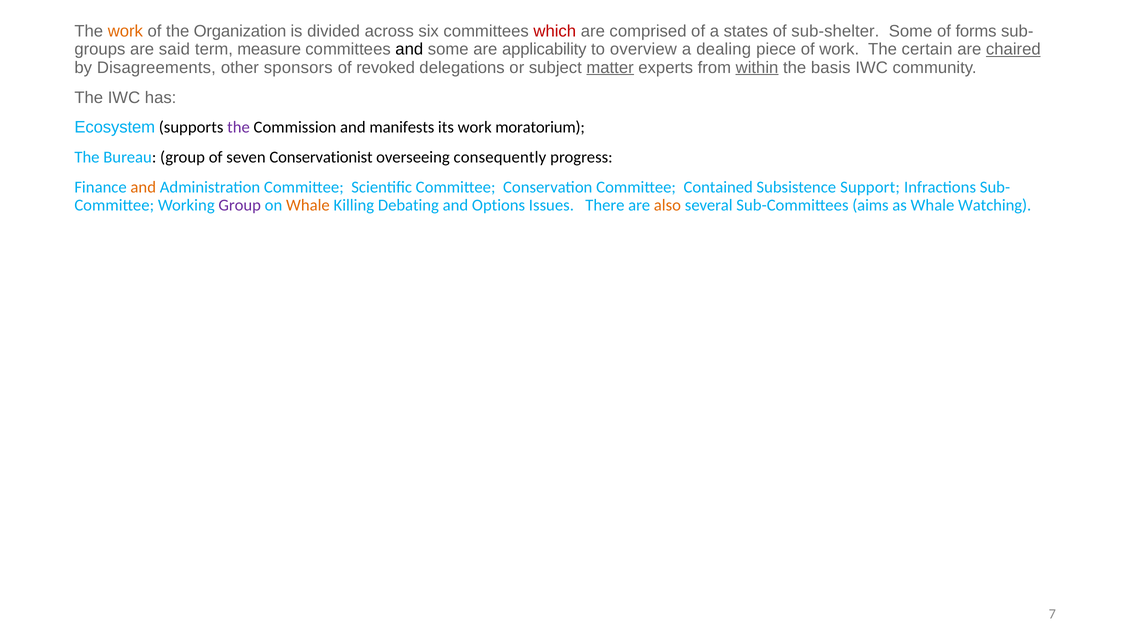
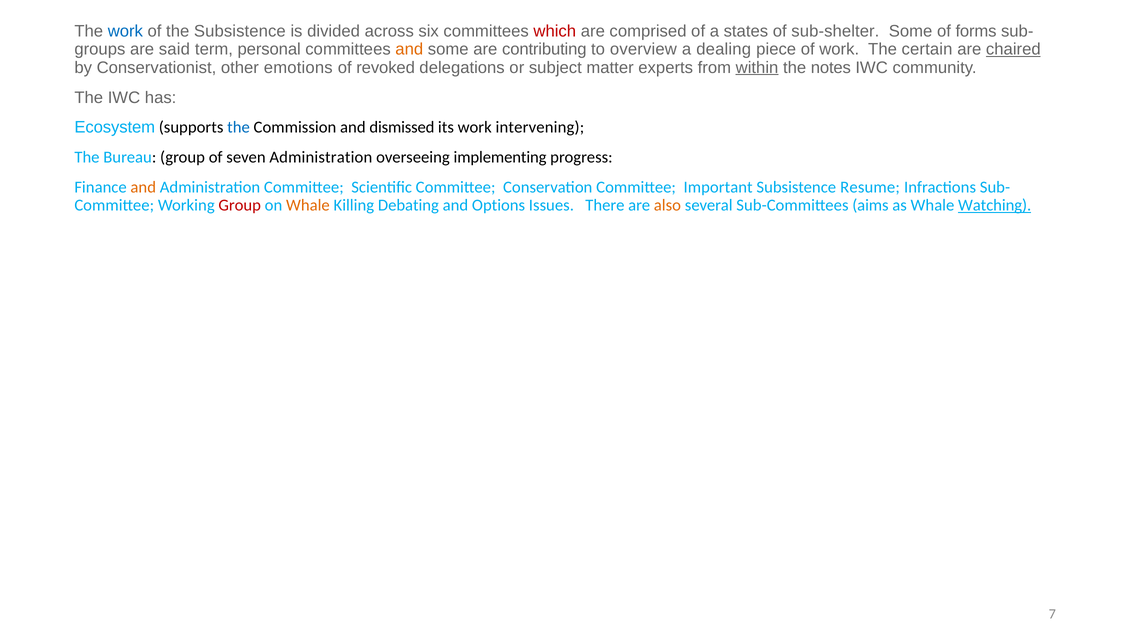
work at (125, 31) colour: orange -> blue
the Organization: Organization -> Subsistence
measure: measure -> personal
and at (409, 49) colour: black -> orange
applicability: applicability -> contributing
Disagreements: Disagreements -> Conservationist
sponsors: sponsors -> emotions
matter underline: present -> none
basis: basis -> notes
the at (239, 127) colour: purple -> blue
manifests: manifests -> dismissed
moratorium: moratorium -> intervening
seven Conservationist: Conservationist -> Administration
consequently: consequently -> implementing
Contained: Contained -> Important
Support: Support -> Resume
Group at (240, 205) colour: purple -> red
Watching underline: none -> present
